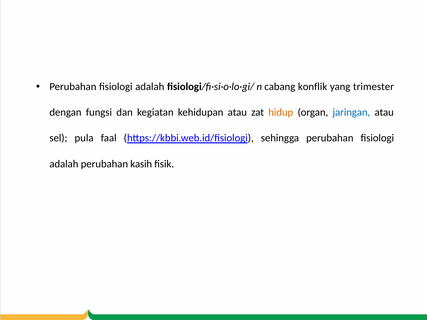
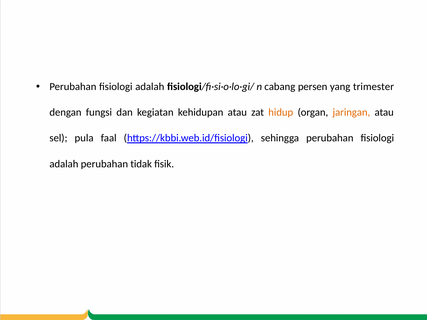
konflik: konflik -> persen
jaringan colour: blue -> orange
kasih: kasih -> tidak
